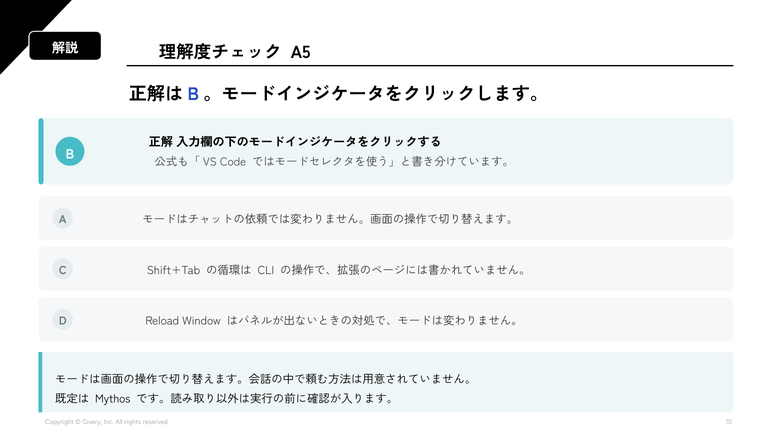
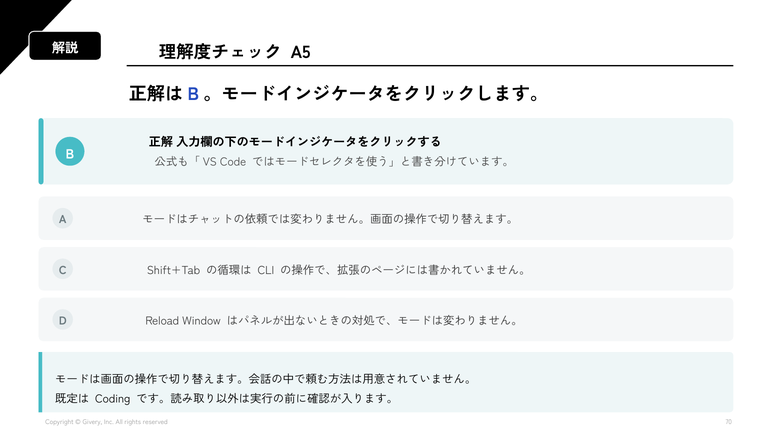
Mythos: Mythos -> Coding
